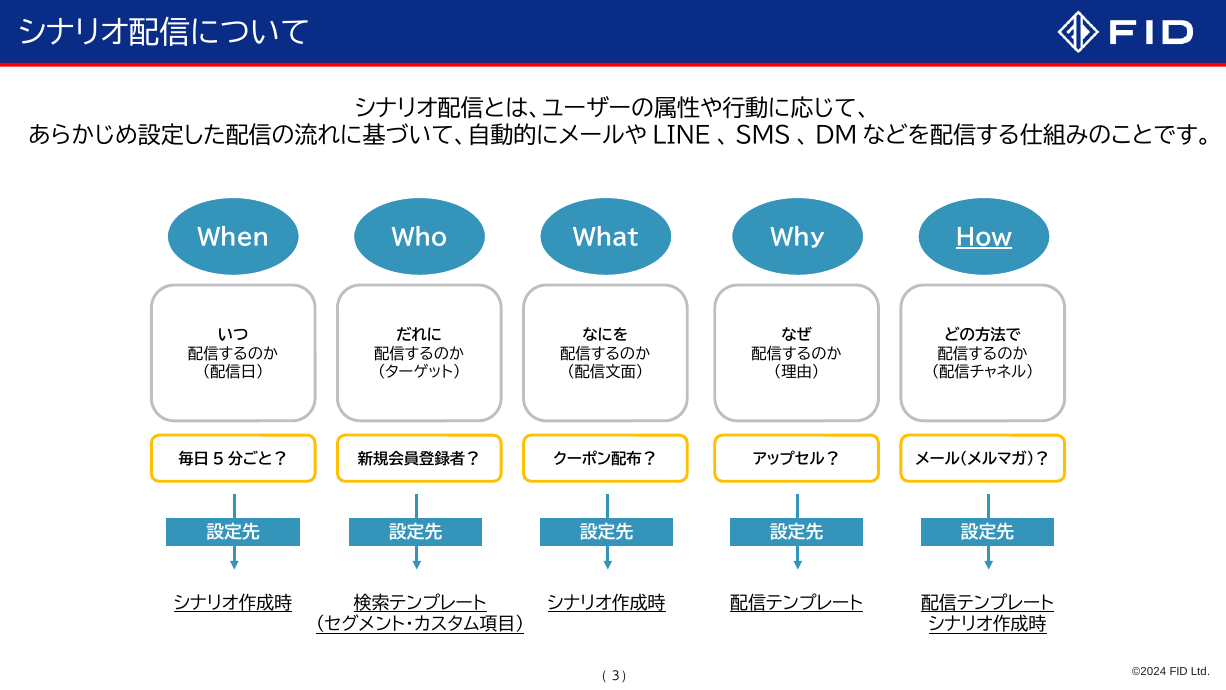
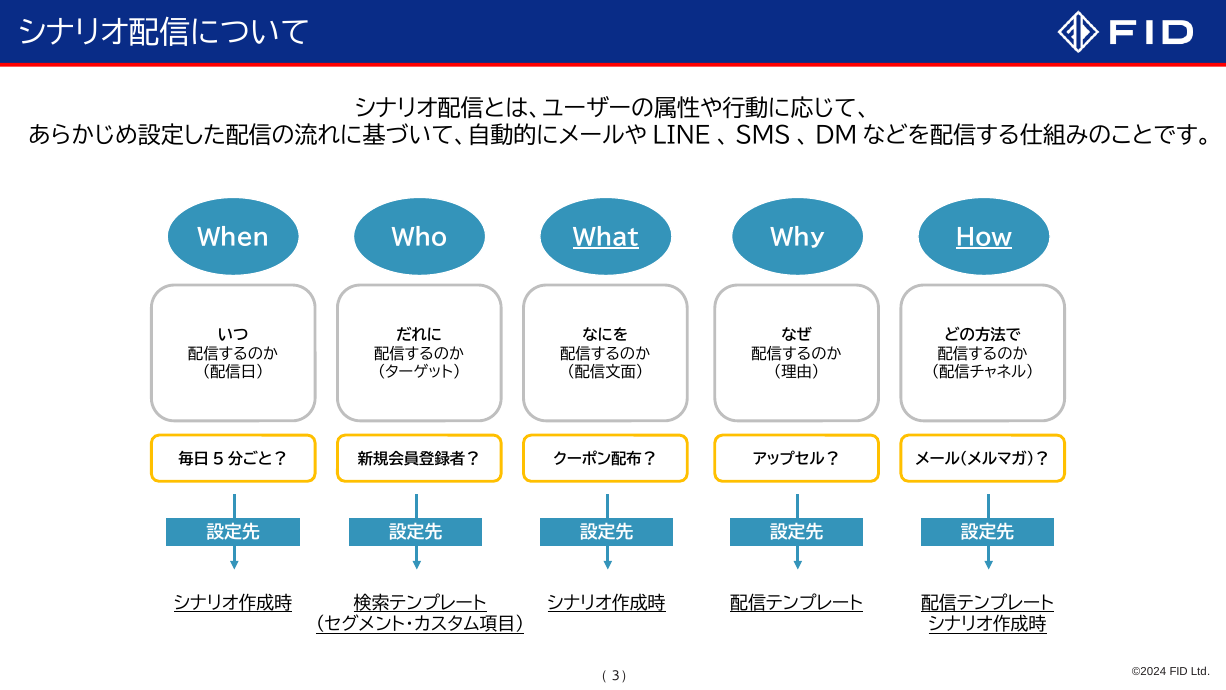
What underline: none -> present
